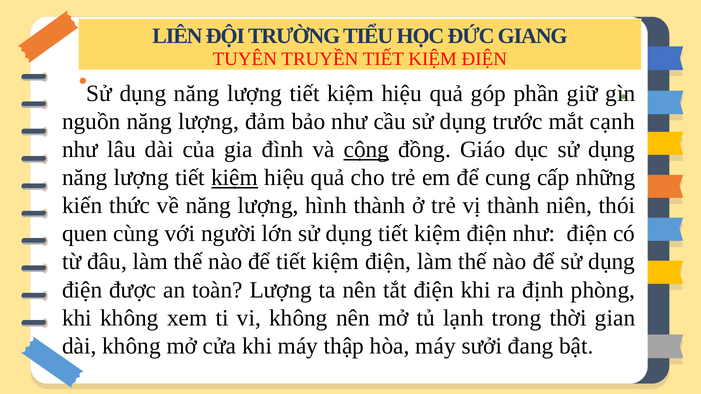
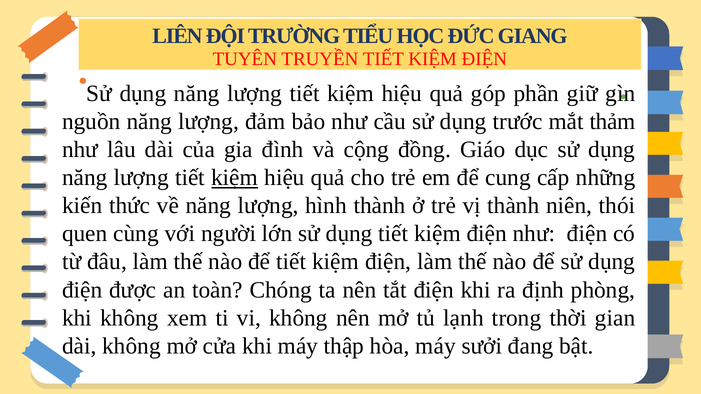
cạnh: cạnh -> thảm
cộng underline: present -> none
toàn Lượng: Lượng -> Chóng
